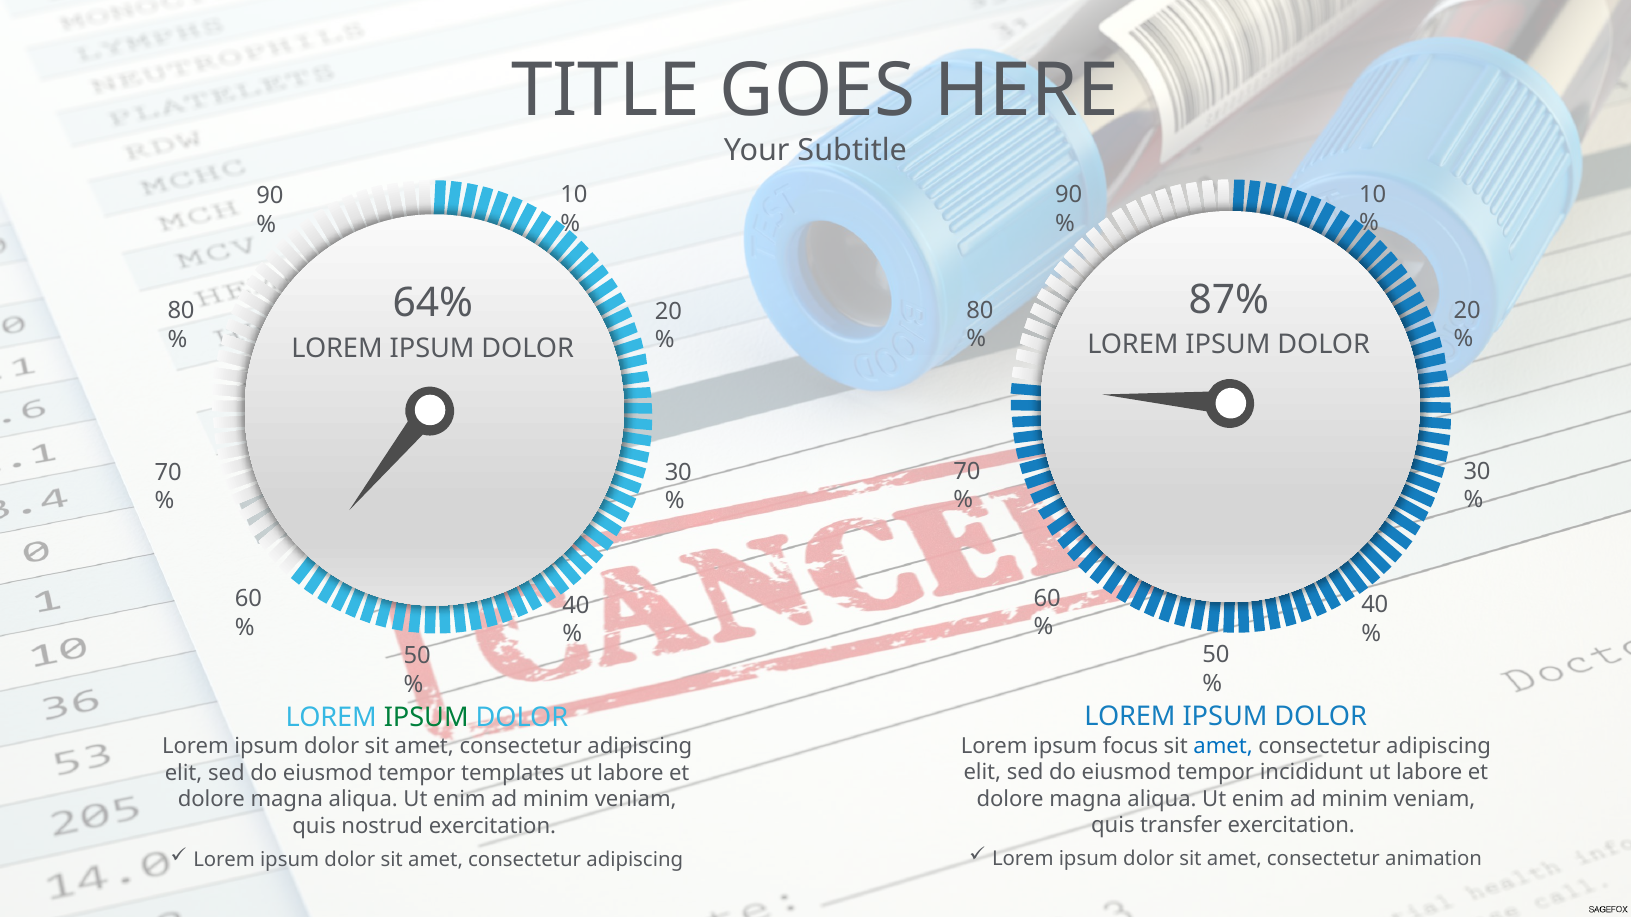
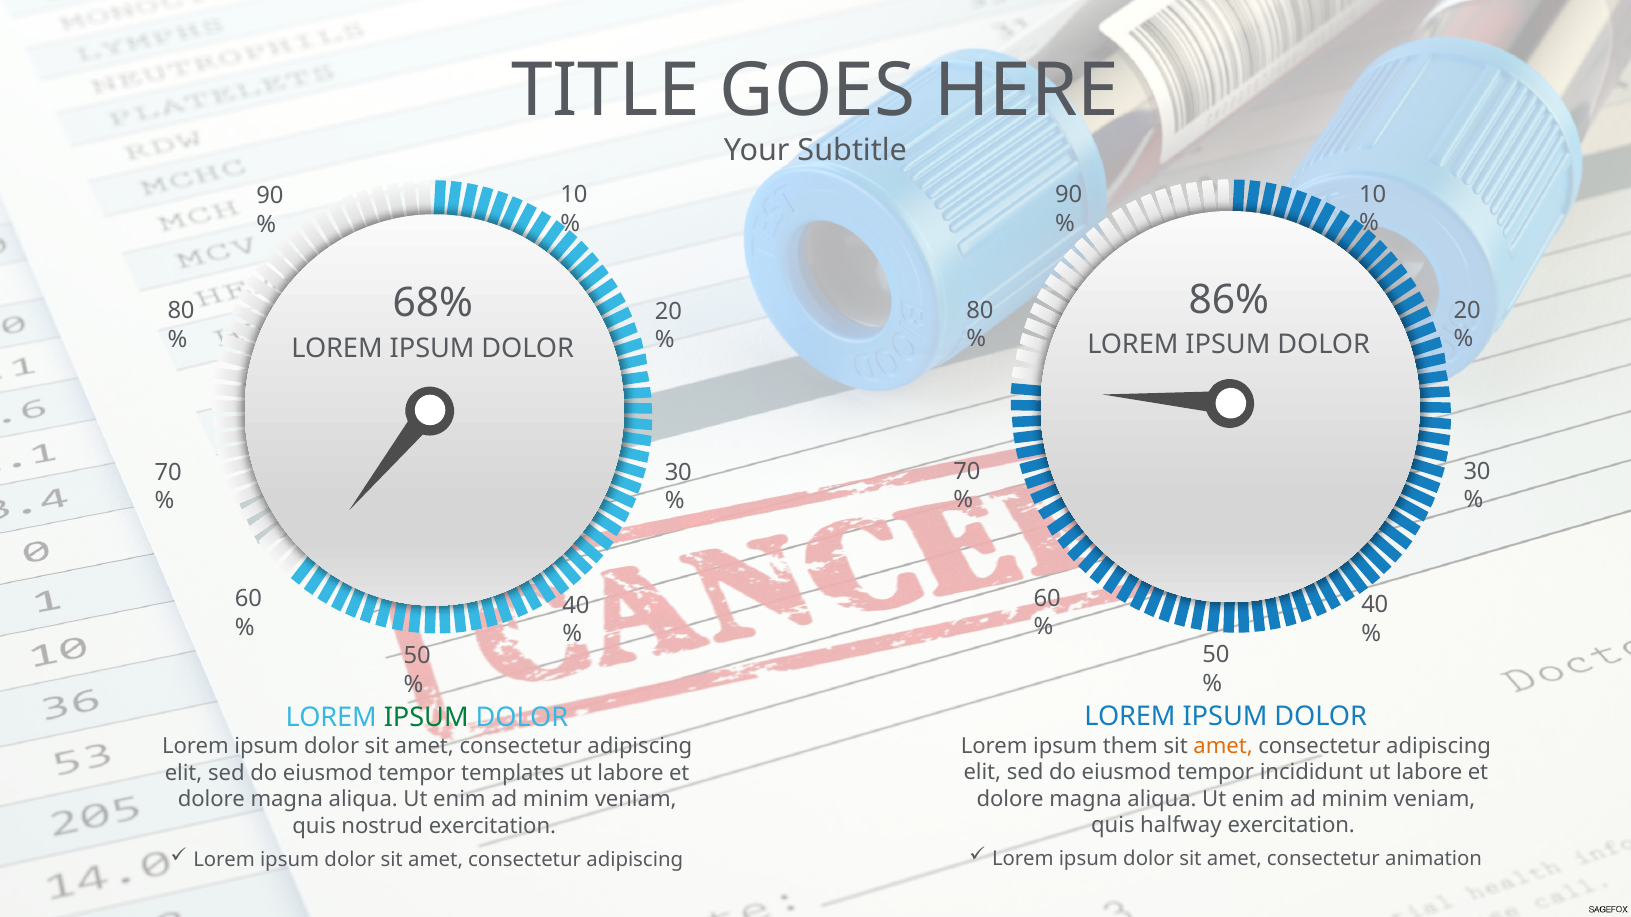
87%: 87% -> 86%
64%: 64% -> 68%
focus: focus -> them
amet at (1223, 746) colour: blue -> orange
transfer: transfer -> halfway
